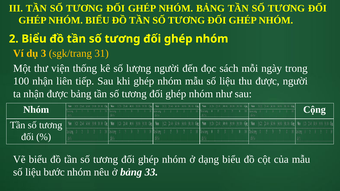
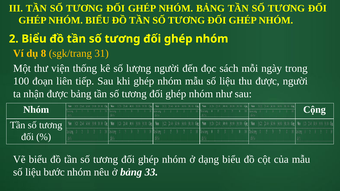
3: 3 -> 8
100 nhận: nhận -> đoạn
